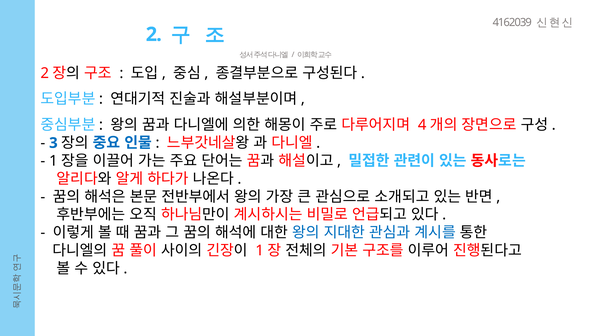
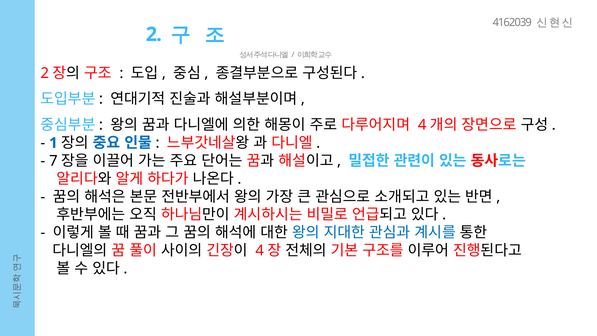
3: 3 -> 1
1 at (53, 161): 1 -> 7
1 at (260, 250): 1 -> 4
